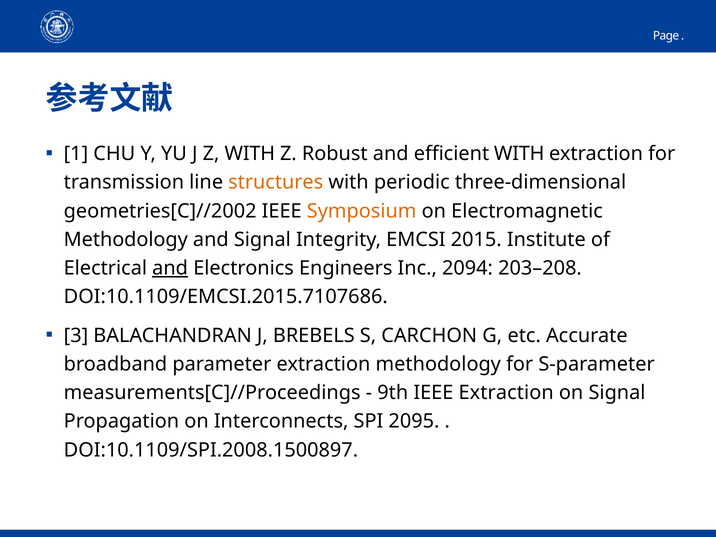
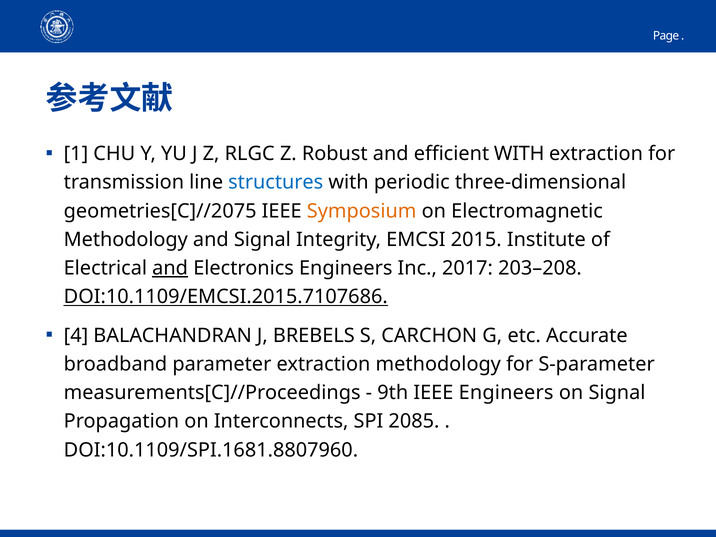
Z WITH: WITH -> RLGC
structures colour: orange -> blue
geometries[C]//2002: geometries[C]//2002 -> geometries[C]//2075
2094: 2094 -> 2017
DOI:10.1109/EMCSI.2015.7107686 underline: none -> present
3: 3 -> 4
IEEE Extraction: Extraction -> Engineers
2095: 2095 -> 2085
DOI:10.1109/SPI.2008.1500897: DOI:10.1109/SPI.2008.1500897 -> DOI:10.1109/SPI.1681.8807960
